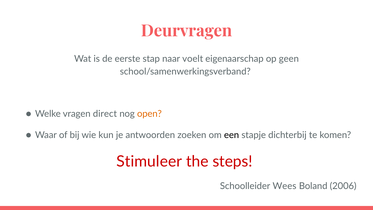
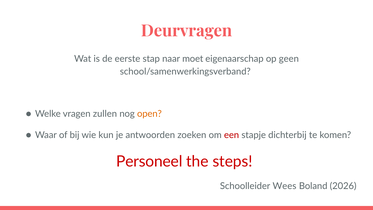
voelt: voelt -> moet
direct: direct -> zullen
een colour: black -> red
Stimuleer: Stimuleer -> Personeel
2006: 2006 -> 2026
